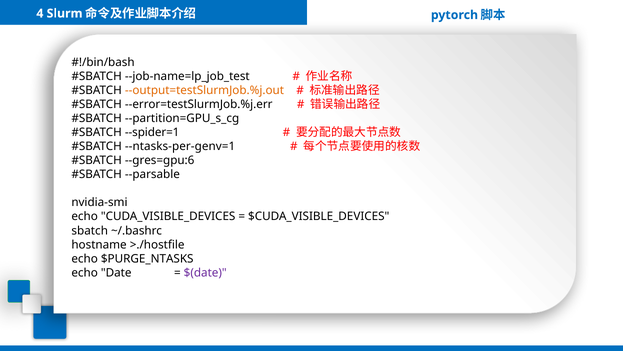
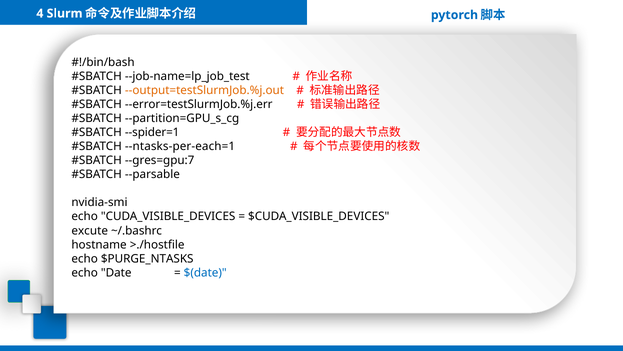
--ntasks-per-genv=1: --ntasks-per-genv=1 -> --ntasks-per-each=1
--gres=gpu:6: --gres=gpu:6 -> --gres=gpu:7
sbatch: sbatch -> excute
$(date colour: purple -> blue
